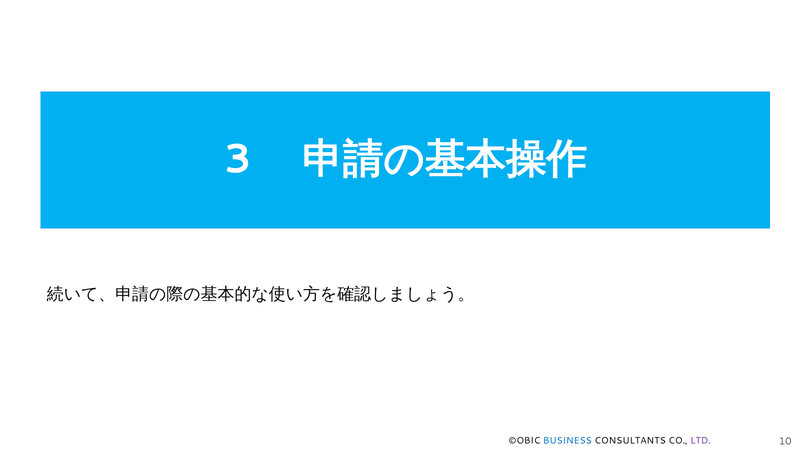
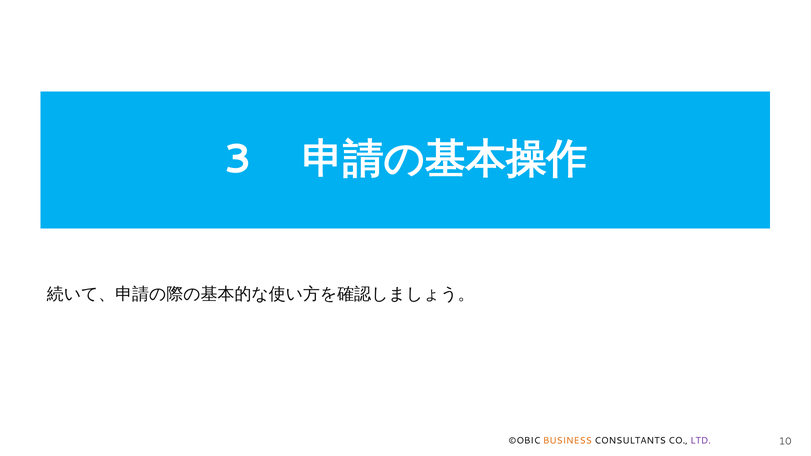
BUSINESS colour: blue -> orange
